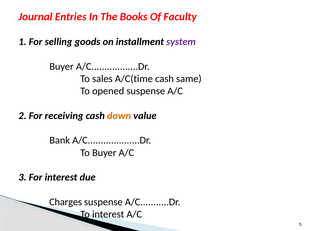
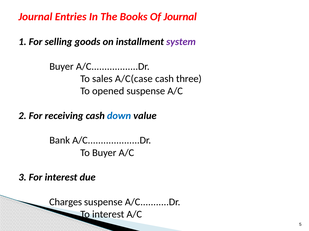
Of Faculty: Faculty -> Journal
A/C(time: A/C(time -> A/C(case
same: same -> three
down colour: orange -> blue
